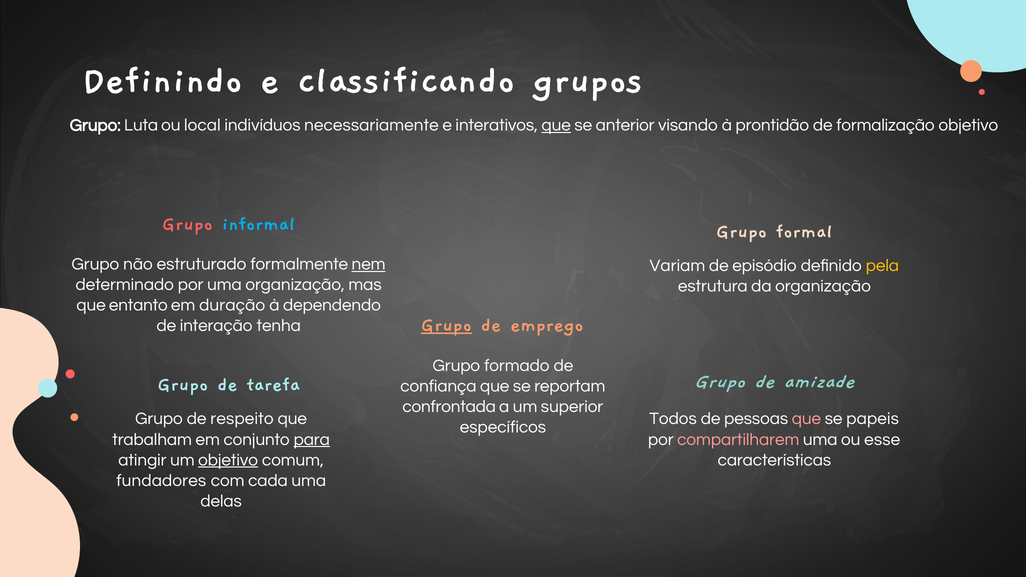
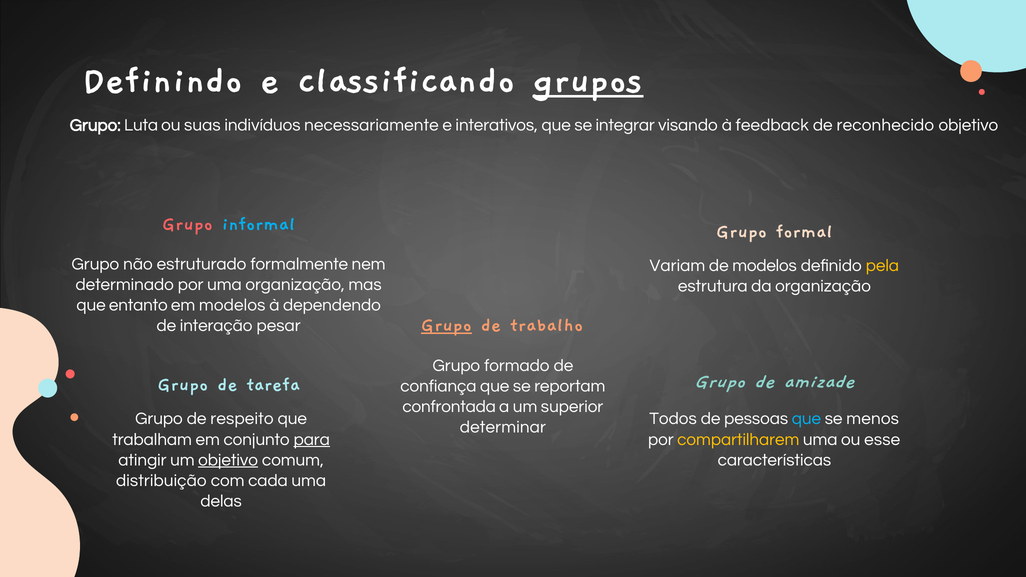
grupos underline: none -> present
local: local -> suas
que at (556, 125) underline: present -> none
anterior: anterior -> integrar
prontidão: prontidão -> feedback
formalização: formalização -> reconhecido
nem underline: present -> none
de episódio: episódio -> modelos
em duração: duração -> modelos
emprego: emprego -> trabalho
tenha: tenha -> pesar
que at (806, 419) colour: pink -> light blue
papeis: papeis -> menos
específicos: específicos -> determinar
compartilharem colour: pink -> yellow
fundadores: fundadores -> distribuição
